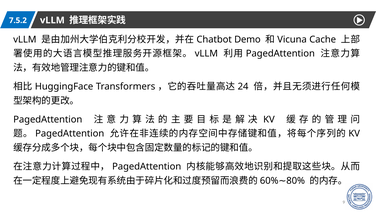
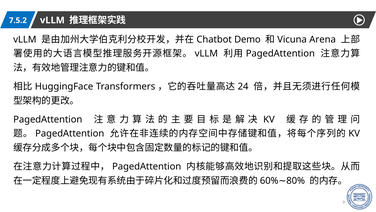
Cache: Cache -> Arena
